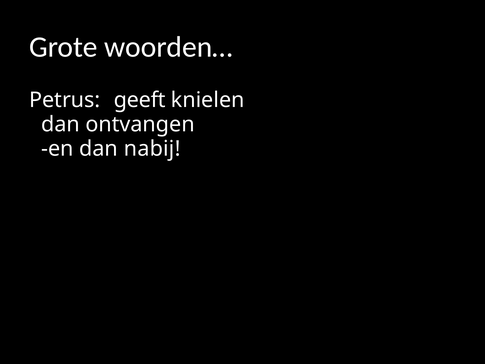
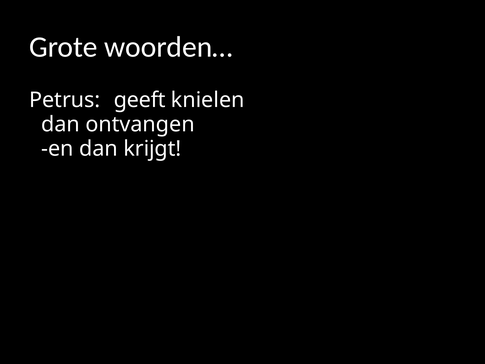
nabij: nabij -> krijgt
